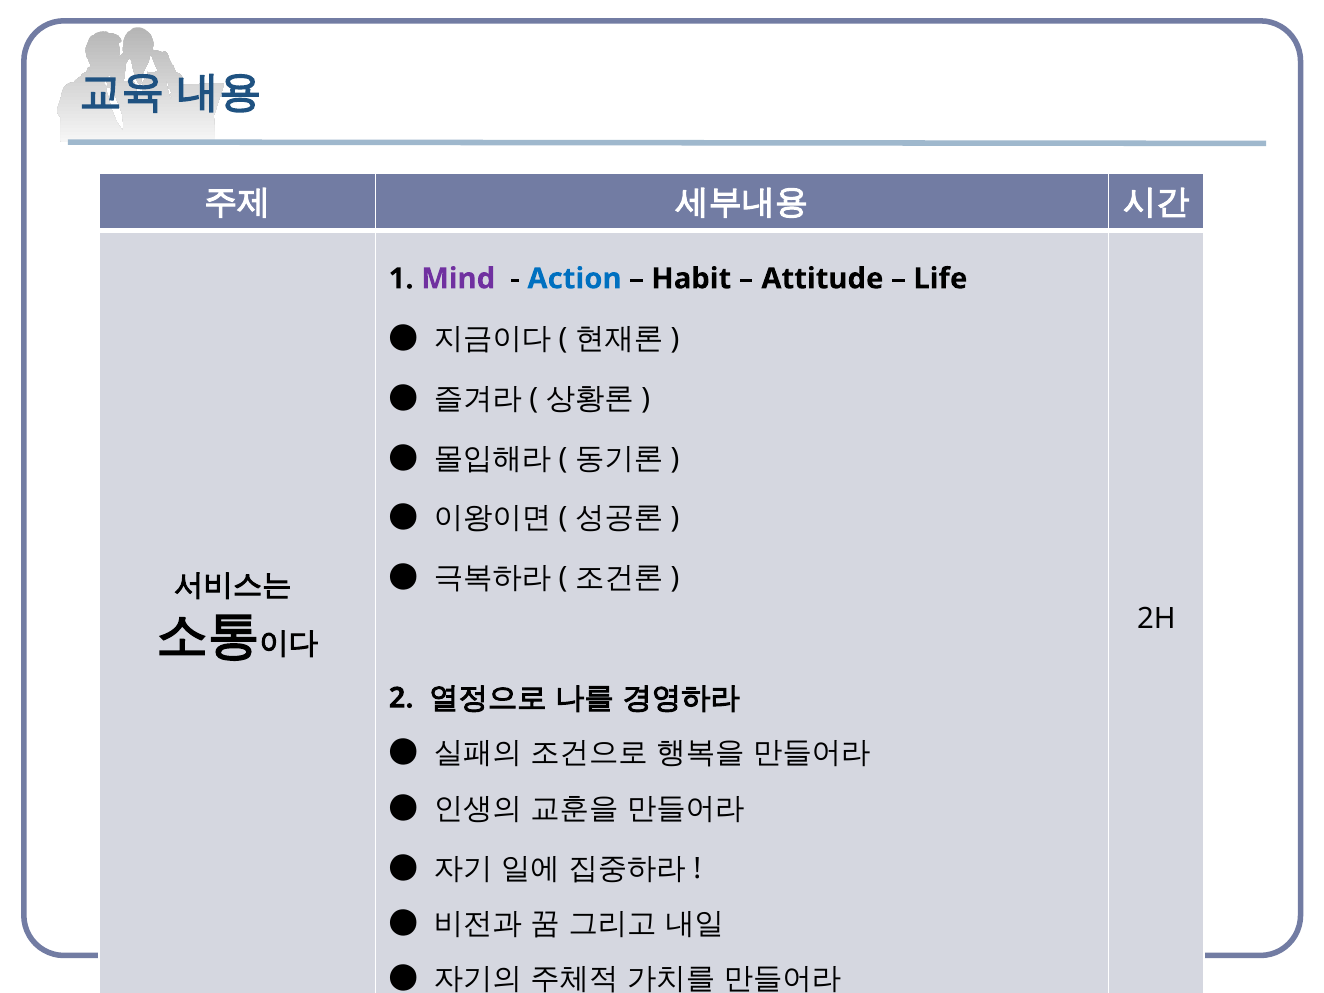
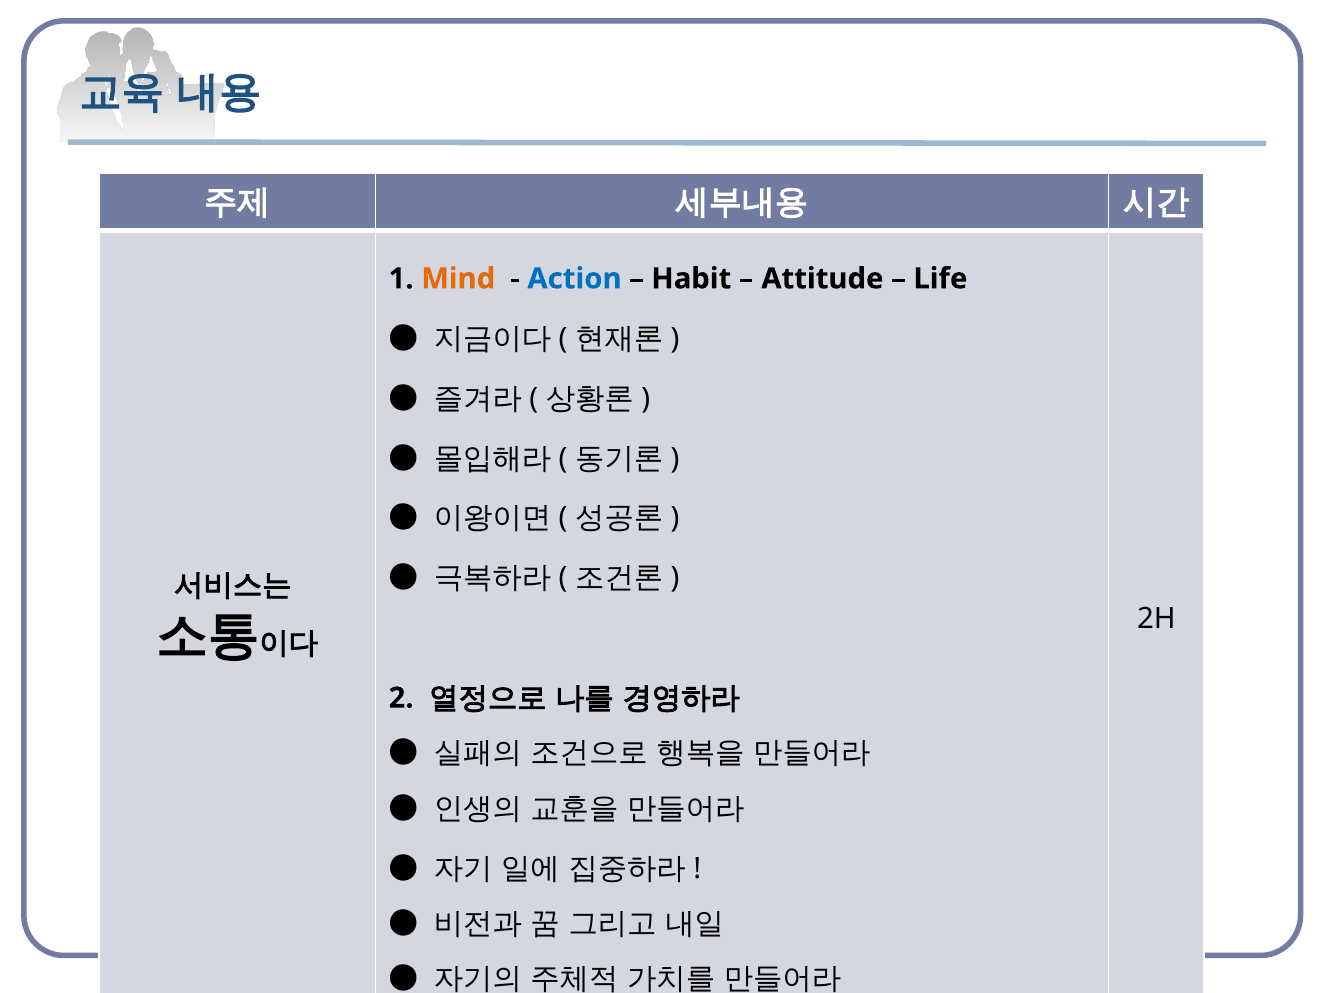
Mind colour: purple -> orange
